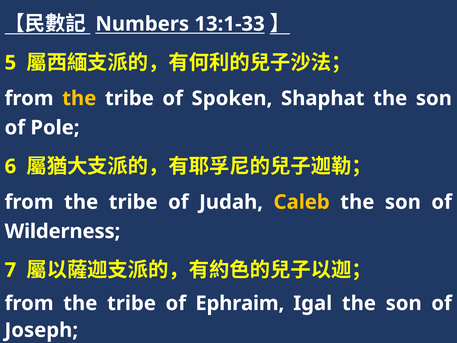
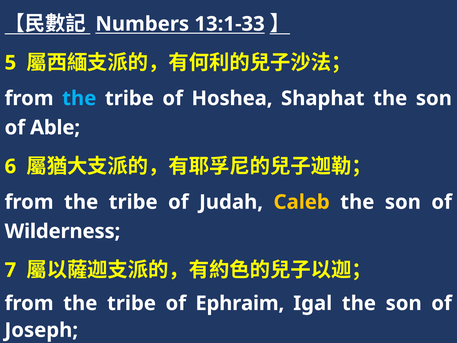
the at (79, 98) colour: yellow -> light blue
Spoken: Spoken -> Hoshea
Pole: Pole -> Able
